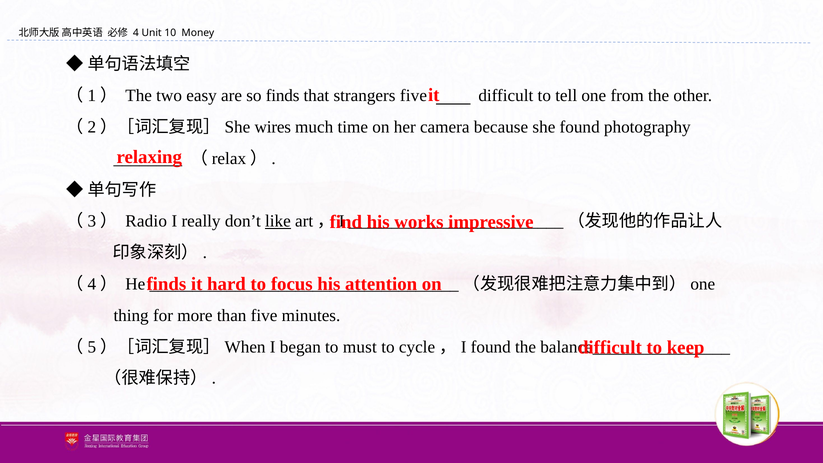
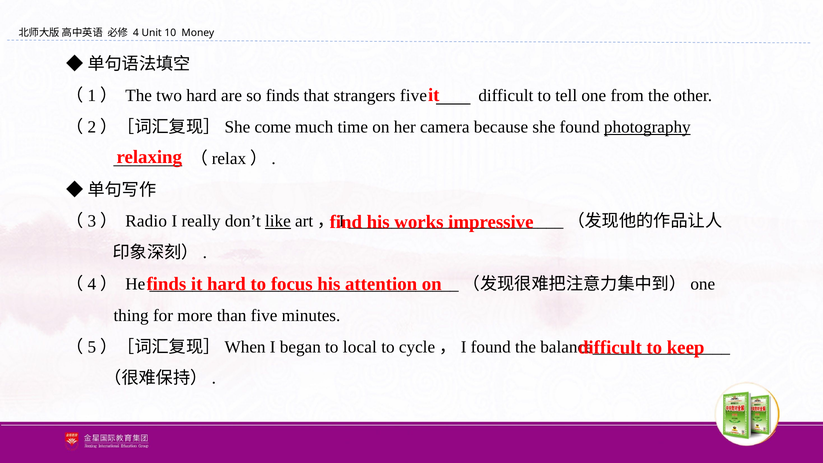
two easy: easy -> hard
wires: wires -> come
photography underline: none -> present
must: must -> local
